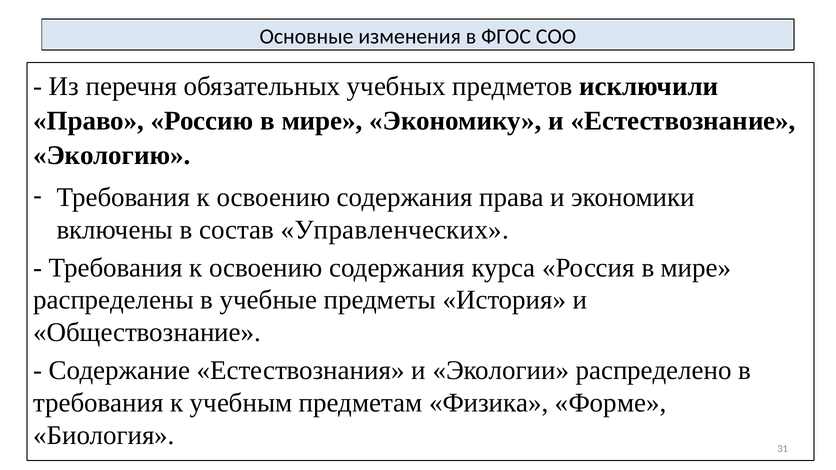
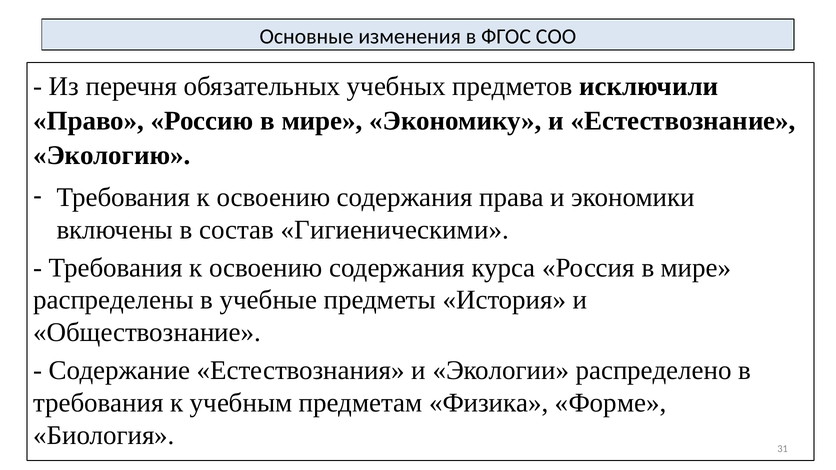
Управленческих: Управленческих -> Гигиеническими
